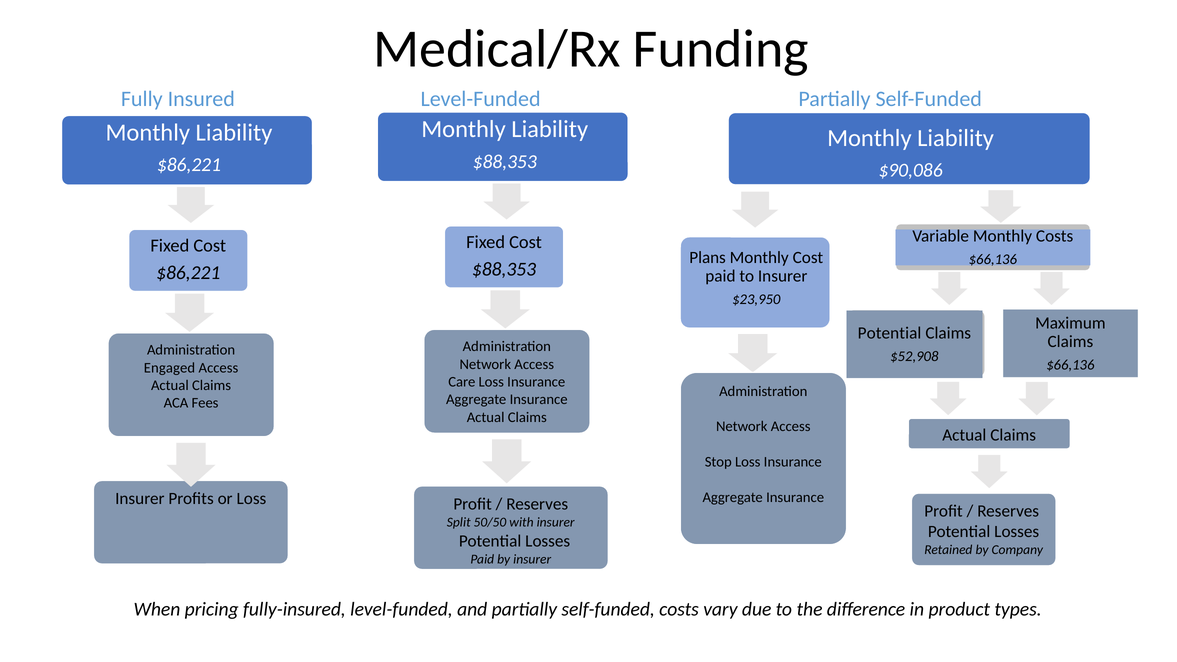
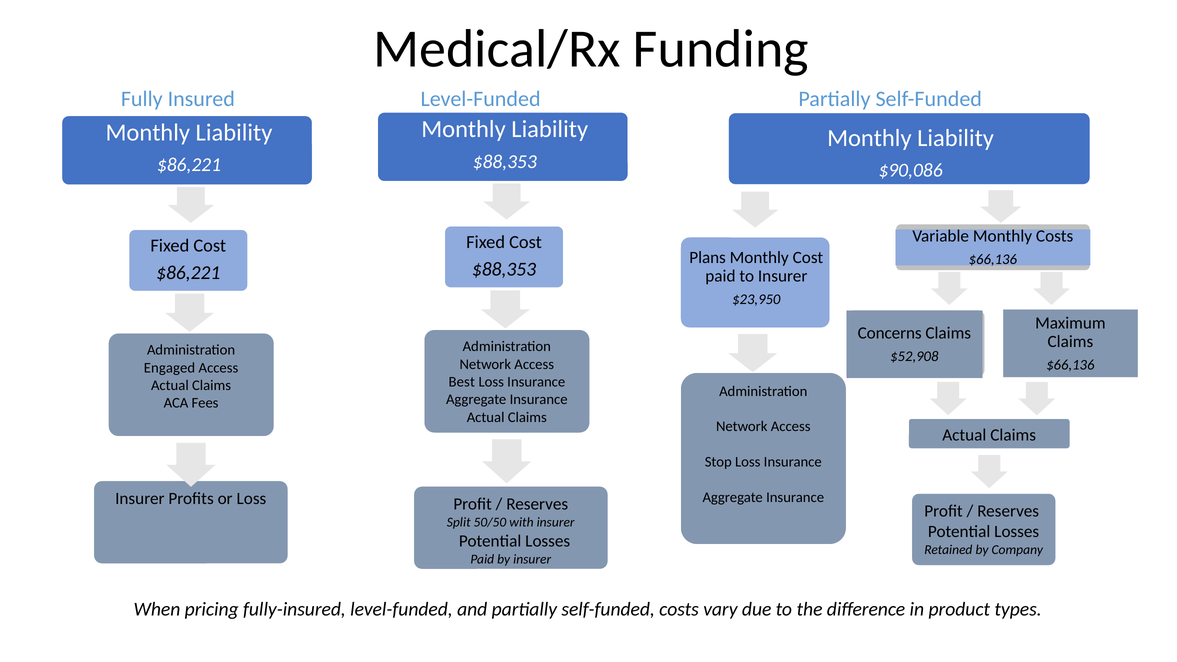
Potential at (890, 333): Potential -> Concerns
Care: Care -> Best
